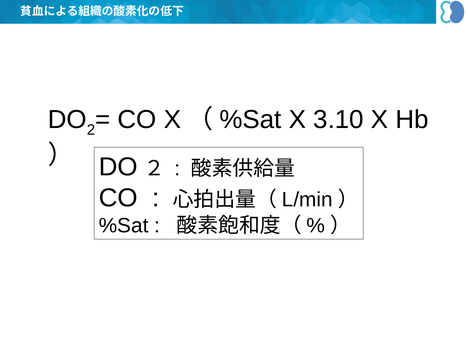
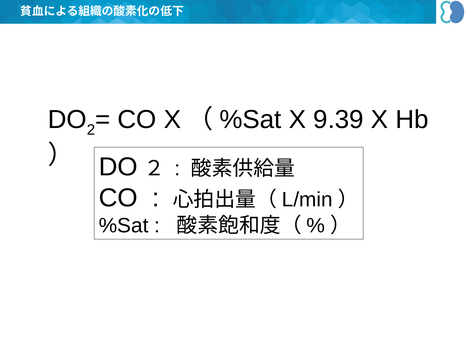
3.10: 3.10 -> 9.39
